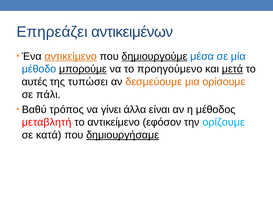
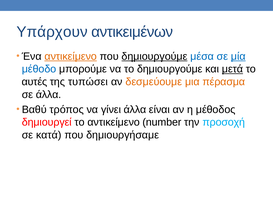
Επηρεάζει: Επηρεάζει -> Υπάρχουν
μία underline: none -> present
μπορούμε underline: present -> none
το προηγούμενο: προηγούμενο -> δημιουργούμε
ορίσουμε: ορίσουμε -> πέρασμα
σε πάλι: πάλι -> άλλα
μεταβλητή: μεταβλητή -> δημιουργεί
εφόσον: εφόσον -> number
ορίζουμε: ορίζουμε -> προσοχή
δημιουργήσαμε underline: present -> none
